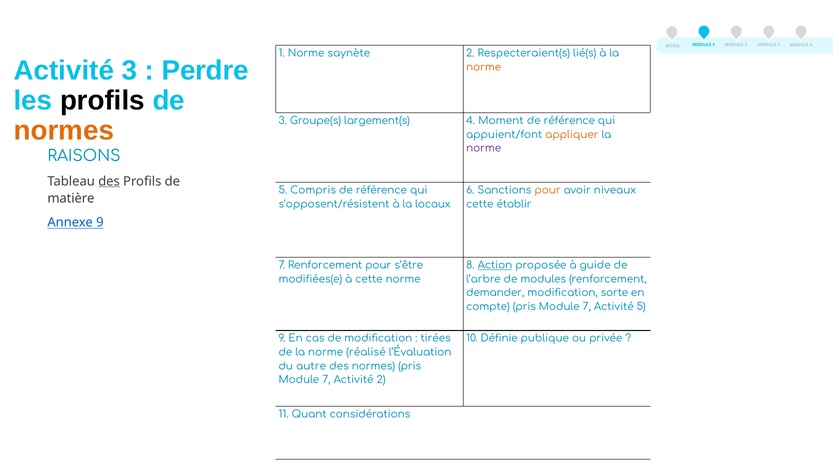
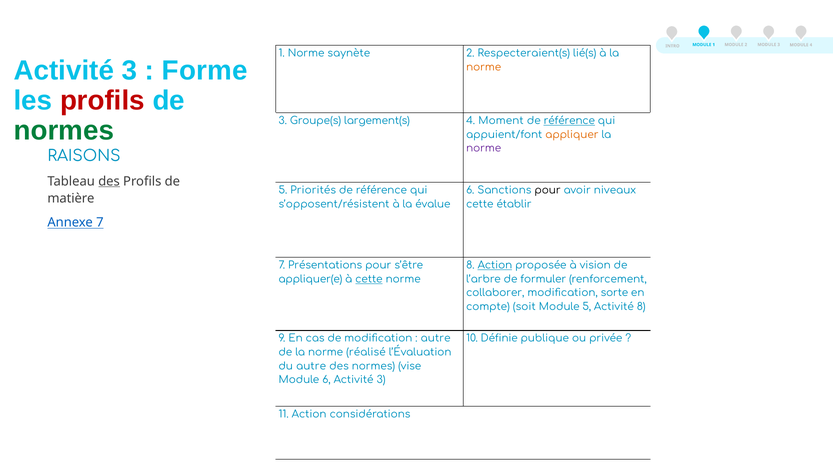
Perdre: Perdre -> Forme
profils at (102, 101) colour: black -> red
référence at (569, 121) underline: none -> present
normes at (64, 131) colour: orange -> green
Compris: Compris -> Priorités
pour at (548, 191) colour: orange -> black
locaux: locaux -> évalue
Annexe 9: 9 -> 7
7 Renforcement: Renforcement -> Présentations
guide: guide -> vision
modifiées(e: modifiées(e -> appliquer(e
cette at (369, 279) underline: none -> present
modules: modules -> formuler
demander: demander -> collaborer
compte pris: pris -> soit
7 at (587, 307): 7 -> 5
Activité 5: 5 -> 8
tirées at (436, 339): tirées -> autre
normes pris: pris -> vise
7 at (326, 381): 7 -> 6
2 at (381, 381): 2 -> 3
11 Quant: Quant -> Action
